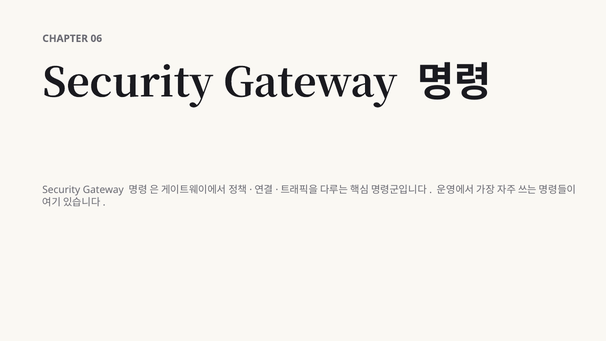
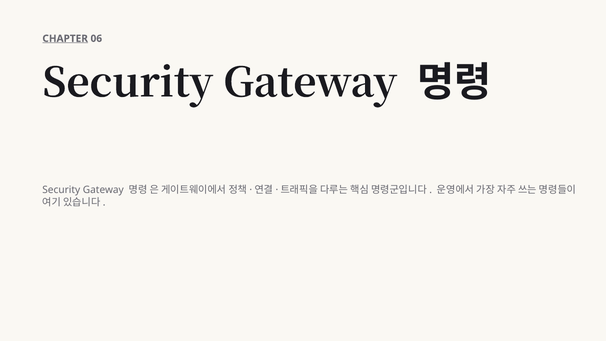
CHAPTER underline: none -> present
